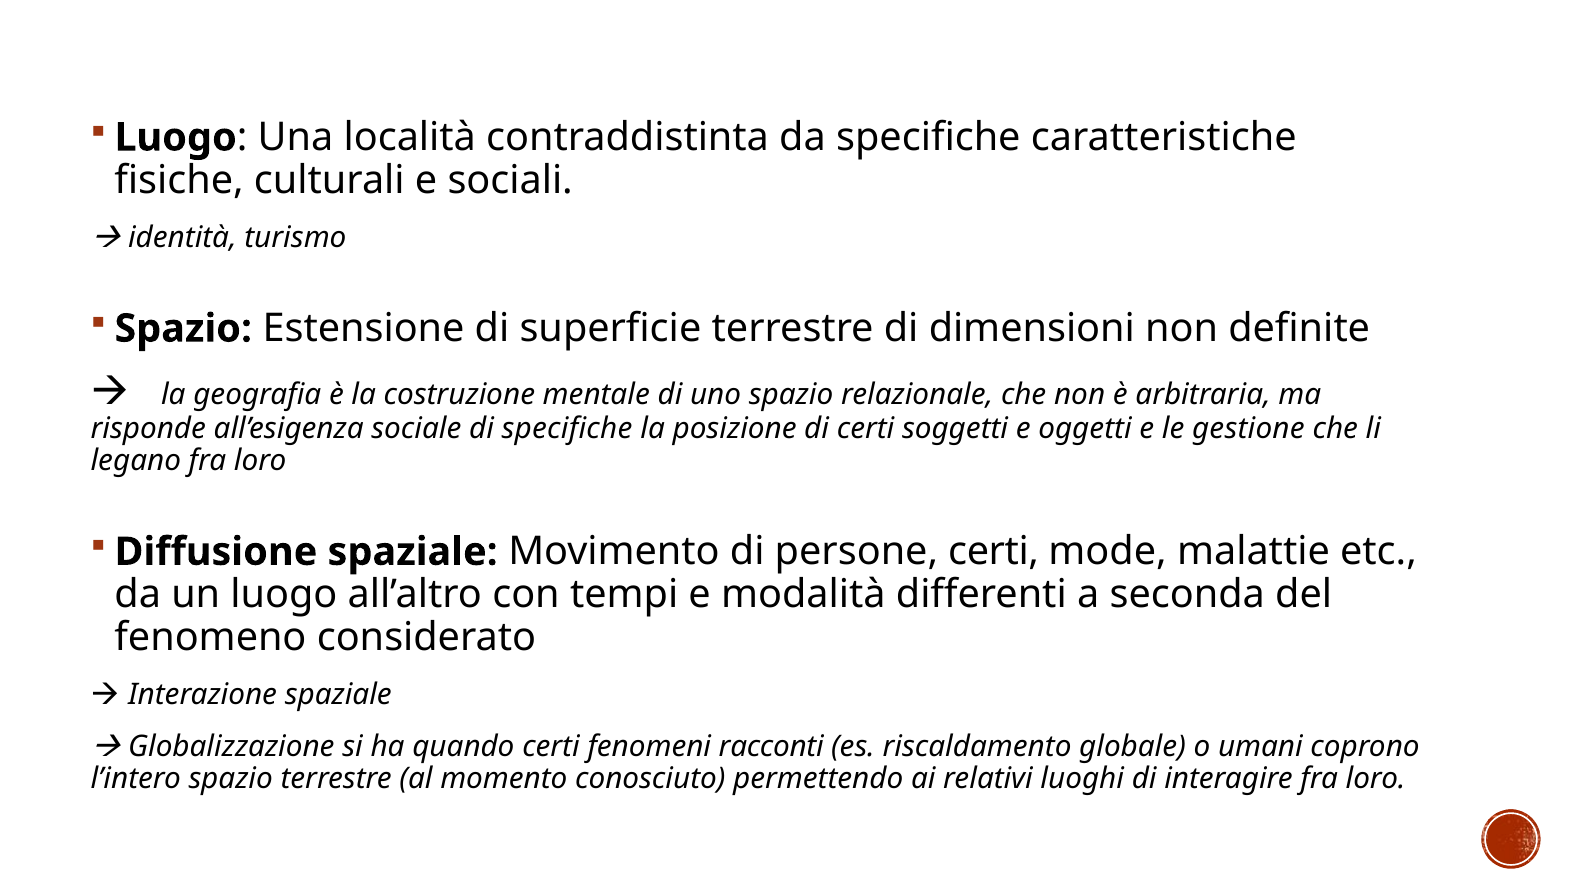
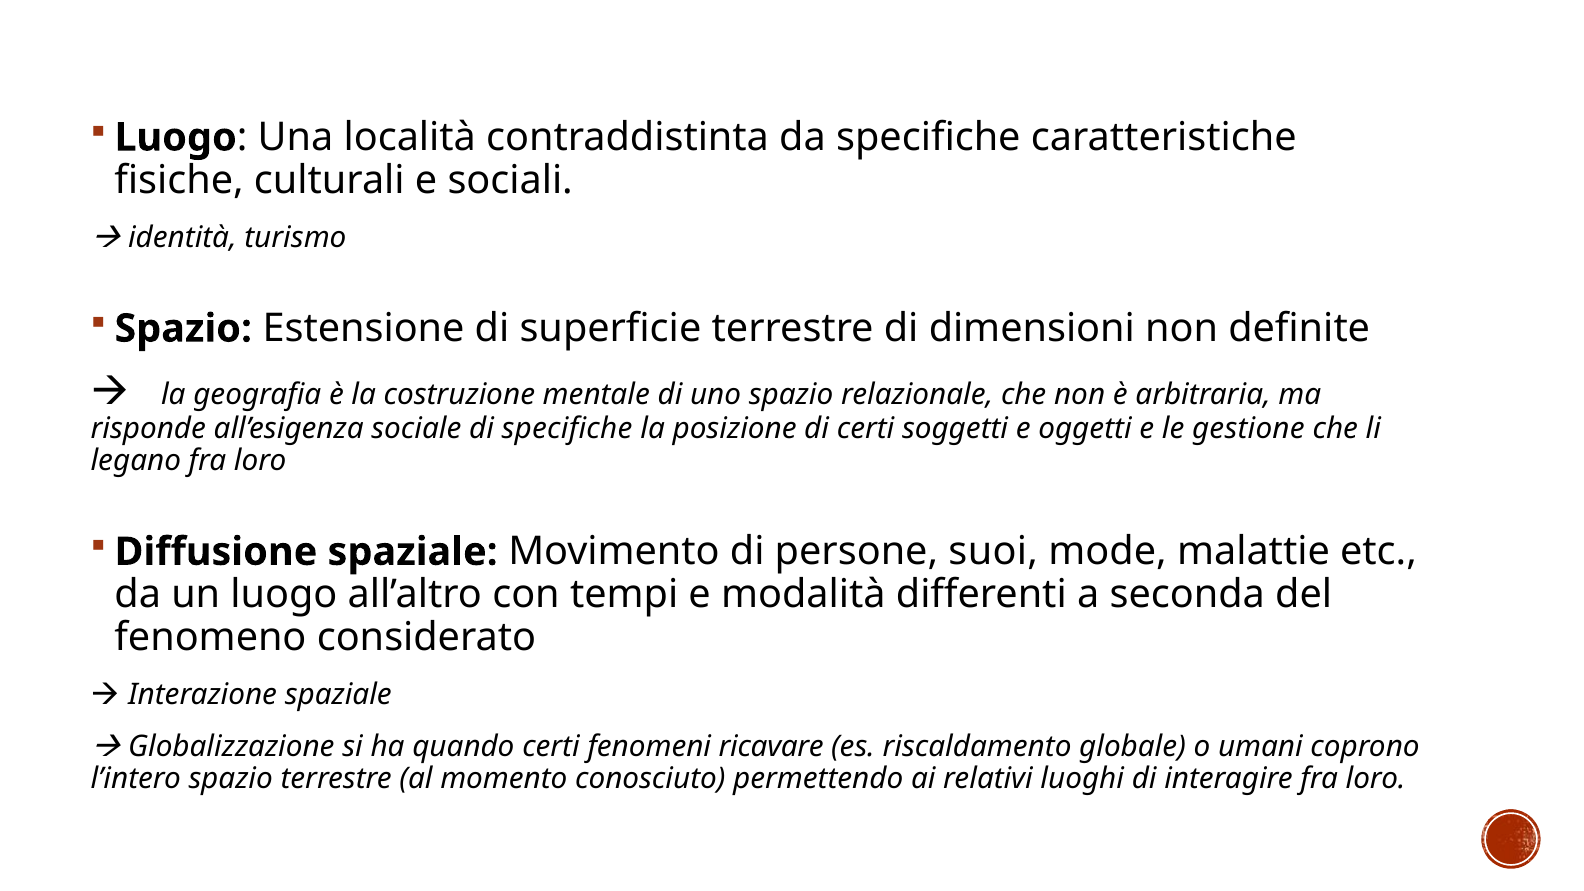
persone certi: certi -> suoi
racconti: racconti -> ricavare
